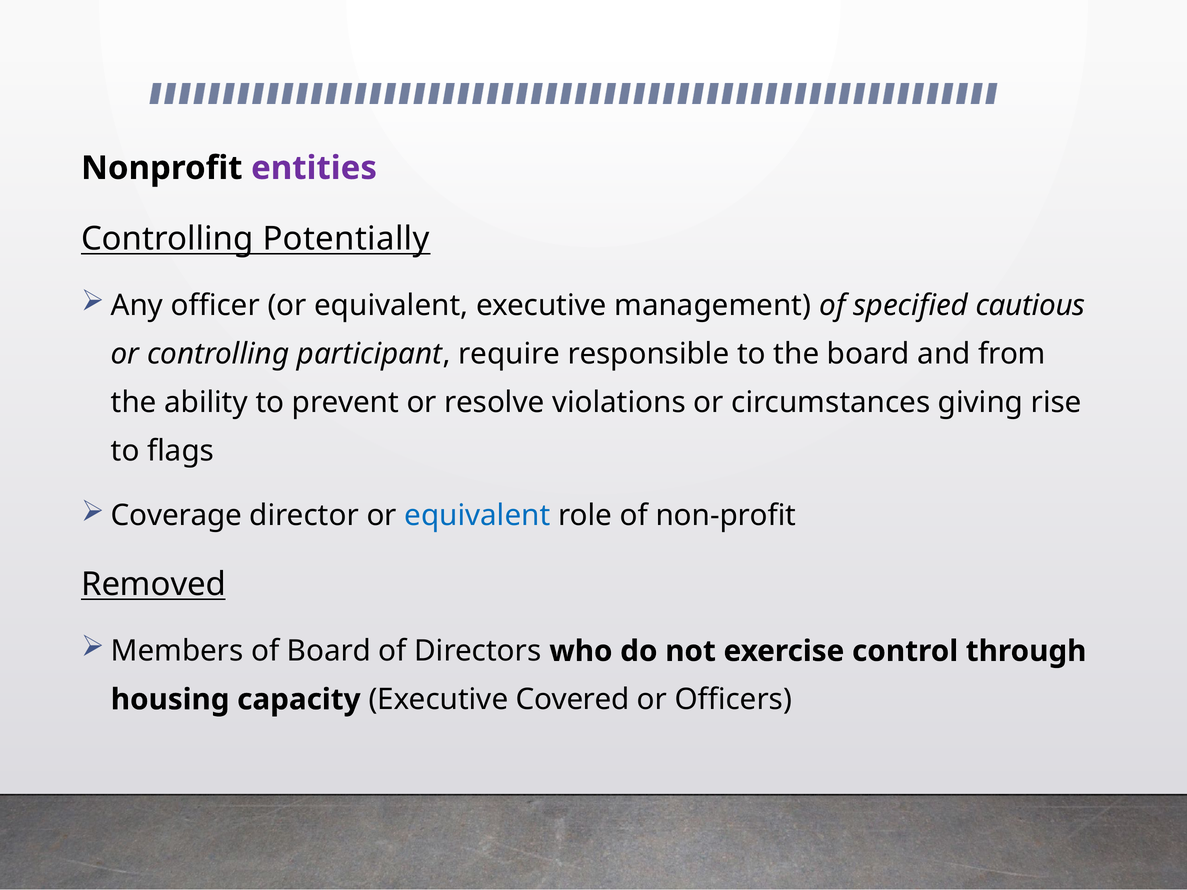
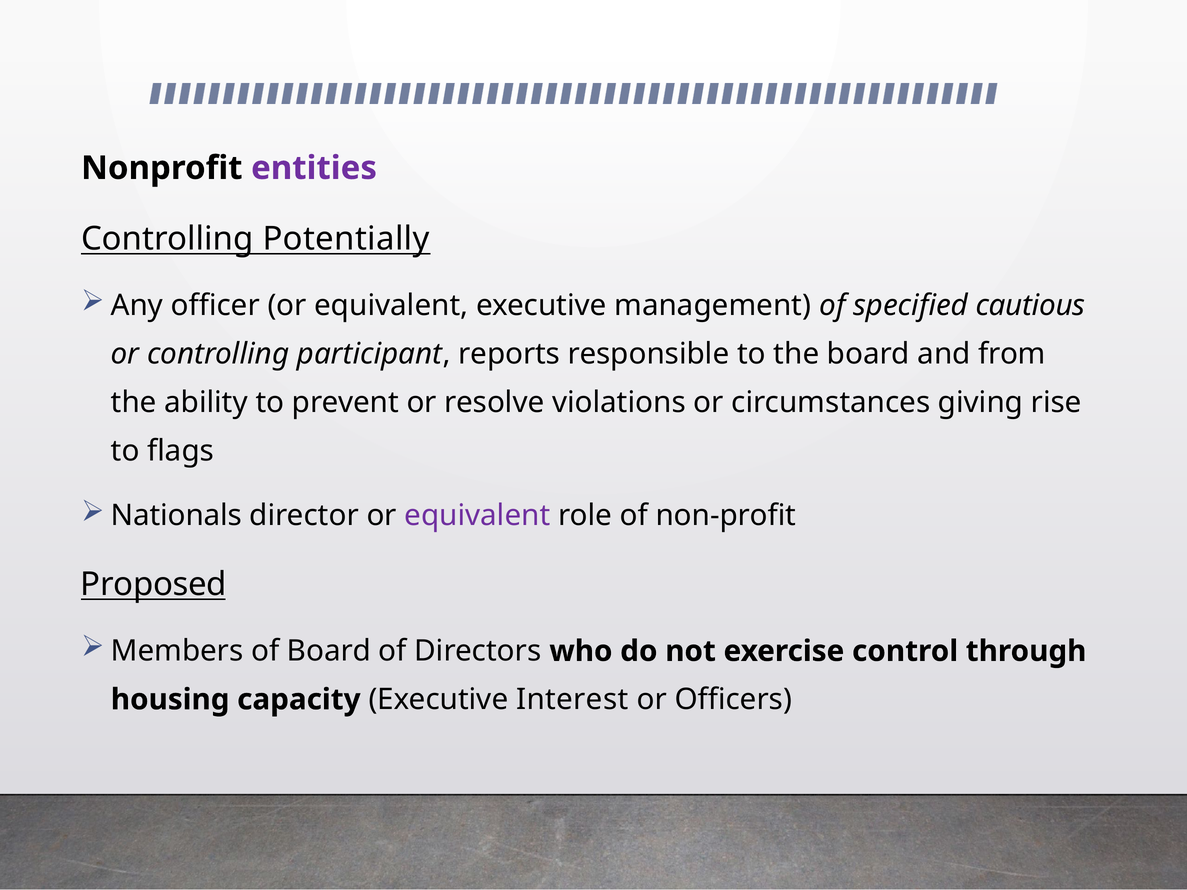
require: require -> reports
Coverage: Coverage -> Nationals
equivalent at (477, 516) colour: blue -> purple
Removed: Removed -> Proposed
Covered: Covered -> Interest
